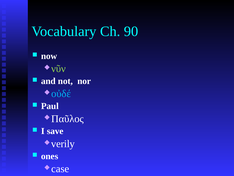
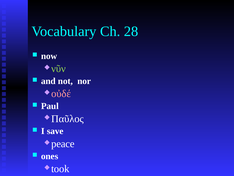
90: 90 -> 28
οὐδέ colour: light blue -> pink
verily: verily -> peace
case: case -> took
